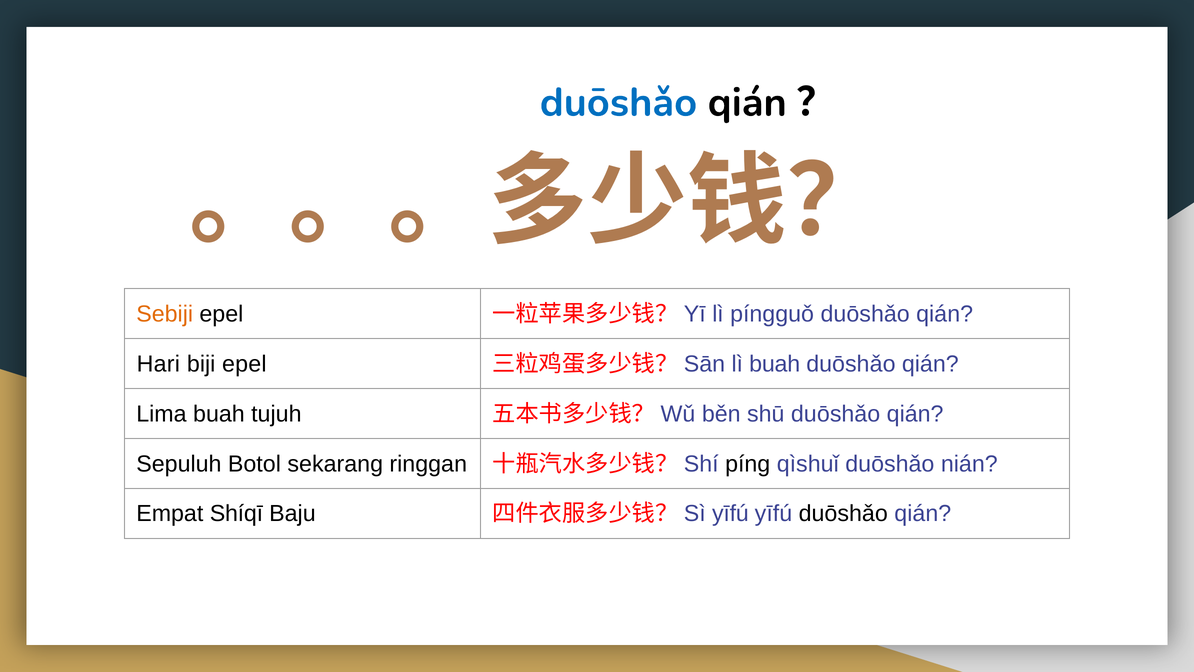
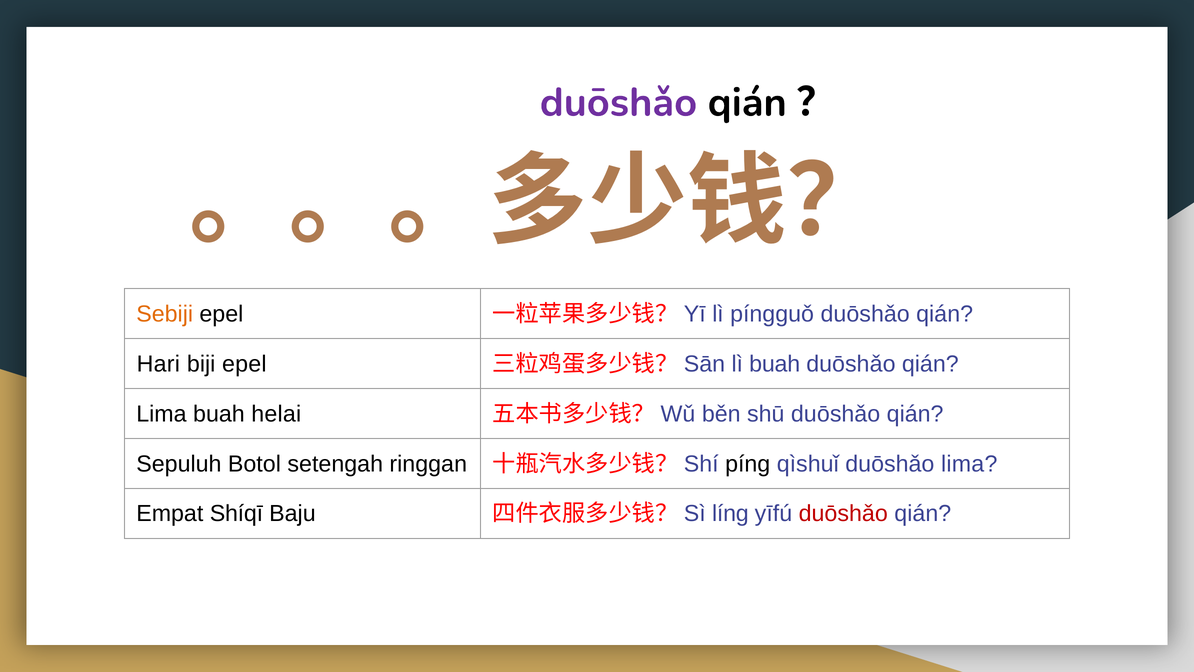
duōshǎo at (619, 102) colour: blue -> purple
tujuh: tujuh -> helai
sekarang: sekarang -> setengah
duōshǎo nián: nián -> lima
yīfú at (730, 514): yīfú -> líng
duōshǎo at (843, 514) colour: black -> red
